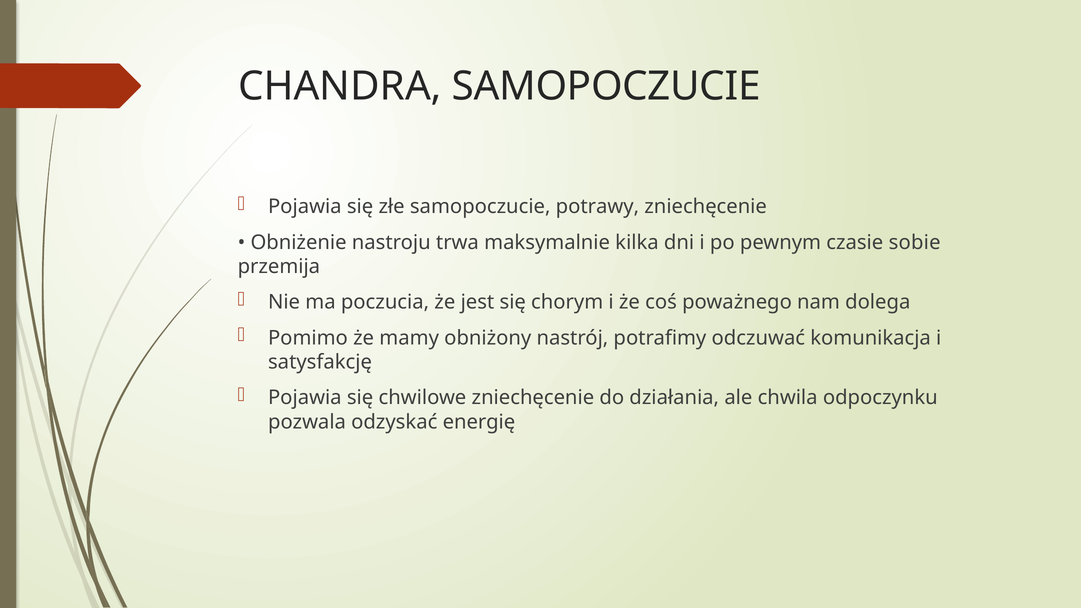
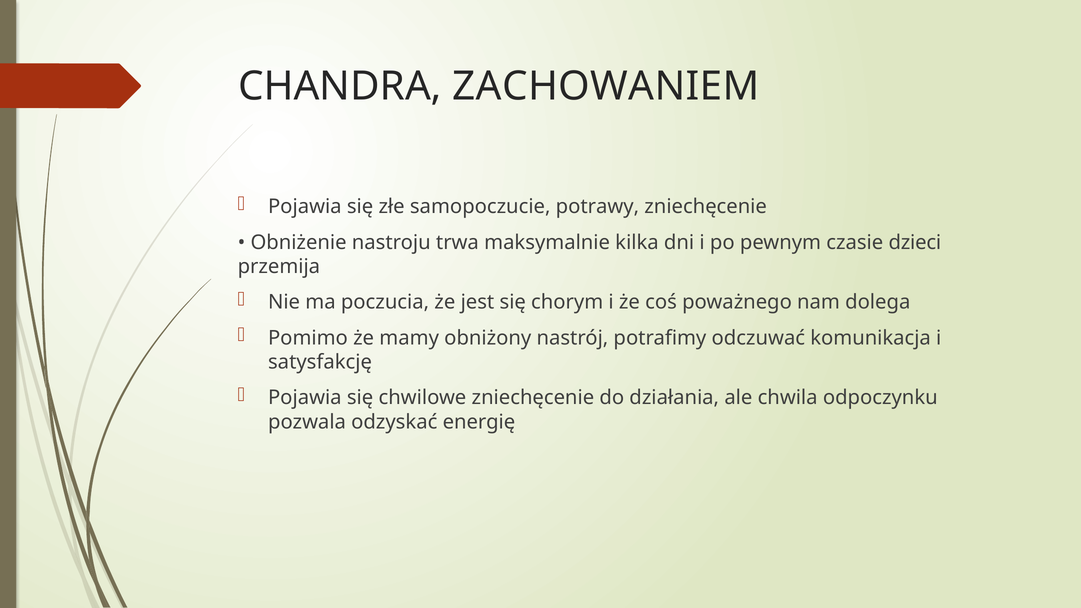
CHANDRA SAMOPOCZUCIE: SAMOPOCZUCIE -> ZACHOWANIEM
sobie: sobie -> dzieci
